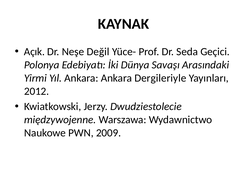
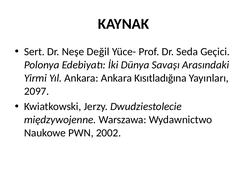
Açık: Açık -> Sert
Dergileriyle: Dergileriyle -> Kısıtladığına
2012: 2012 -> 2097
2009: 2009 -> 2002
